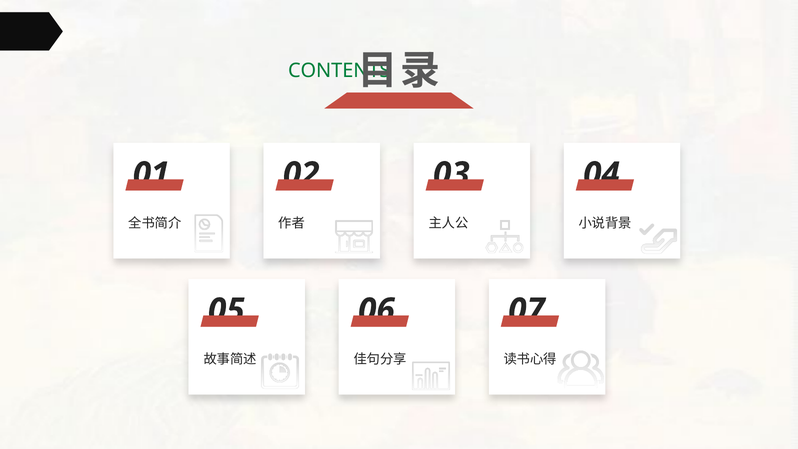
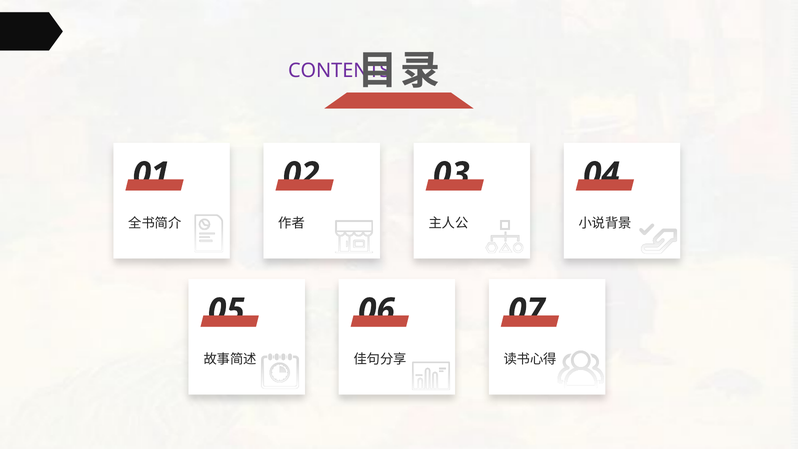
CONTENTS colour: green -> purple
